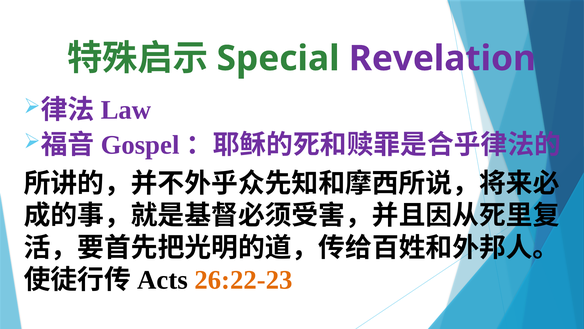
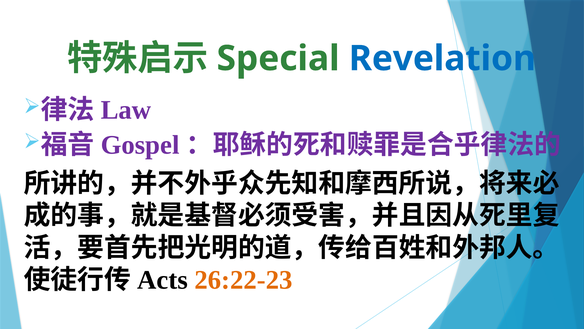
Revelation colour: purple -> blue
